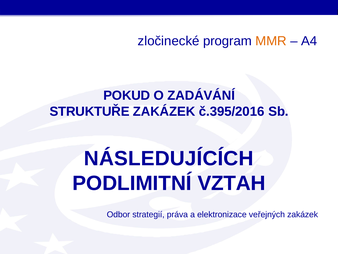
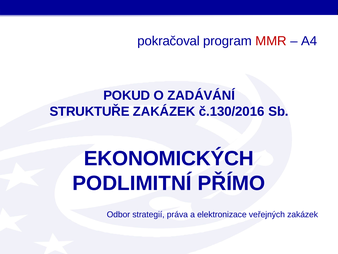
zločinecké: zločinecké -> pokračoval
MMR colour: orange -> red
č.395/2016: č.395/2016 -> č.130/2016
NÁSLEDUJÍCÍCH: NÁSLEDUJÍCÍCH -> EKONOMICKÝCH
VZTAH: VZTAH -> PŘÍMO
